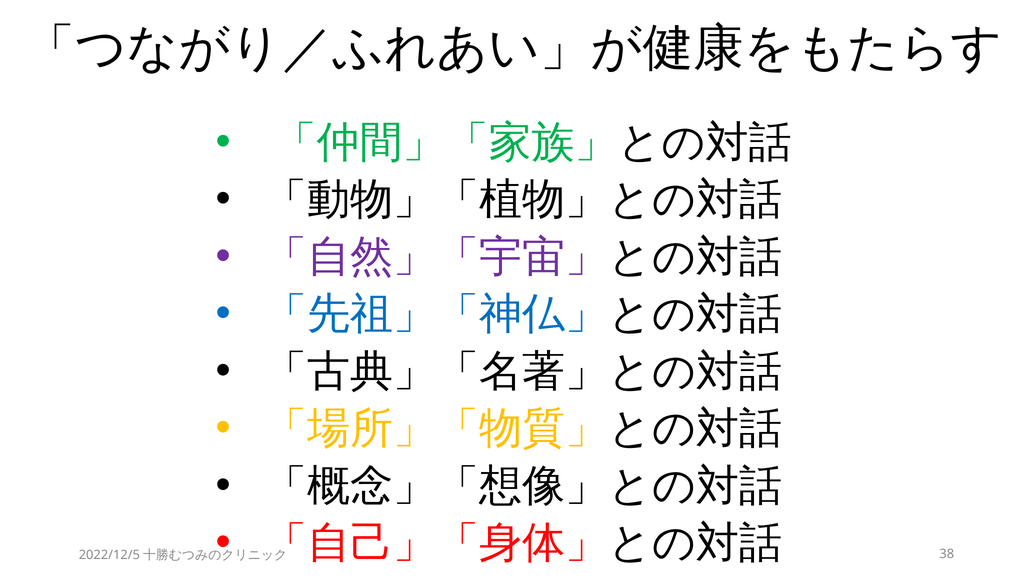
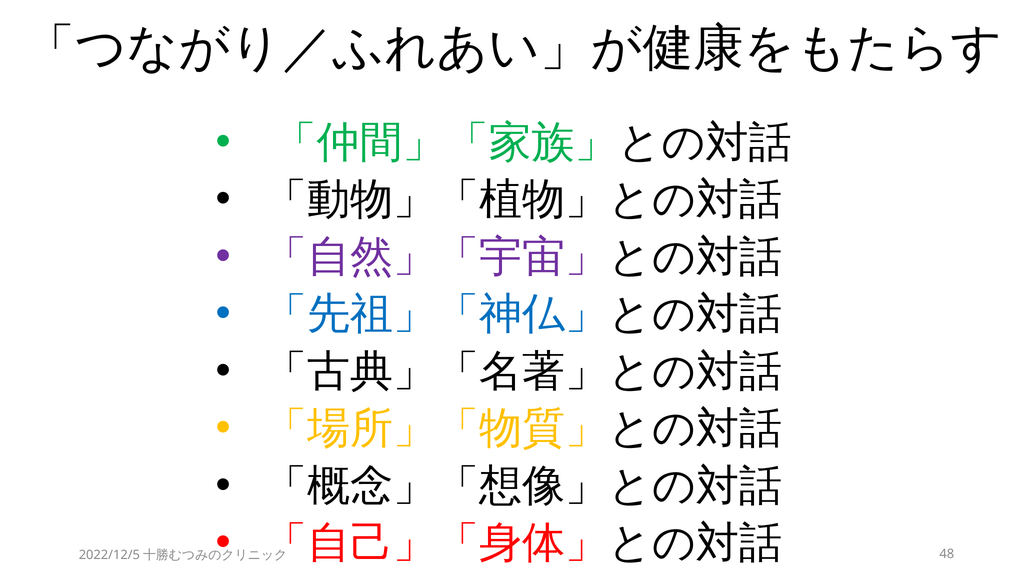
38: 38 -> 48
